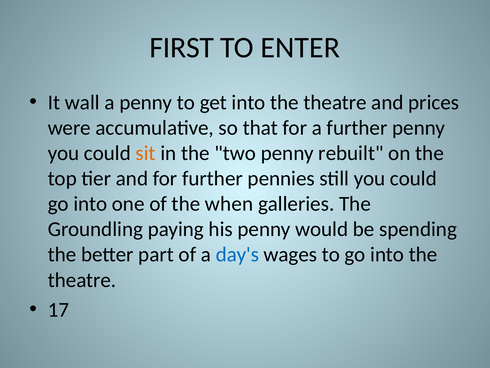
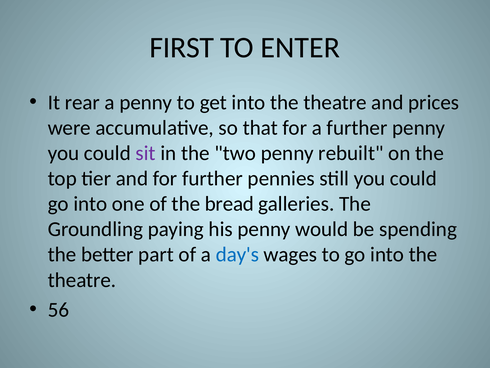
wall: wall -> rear
sit colour: orange -> purple
when: when -> bread
17: 17 -> 56
